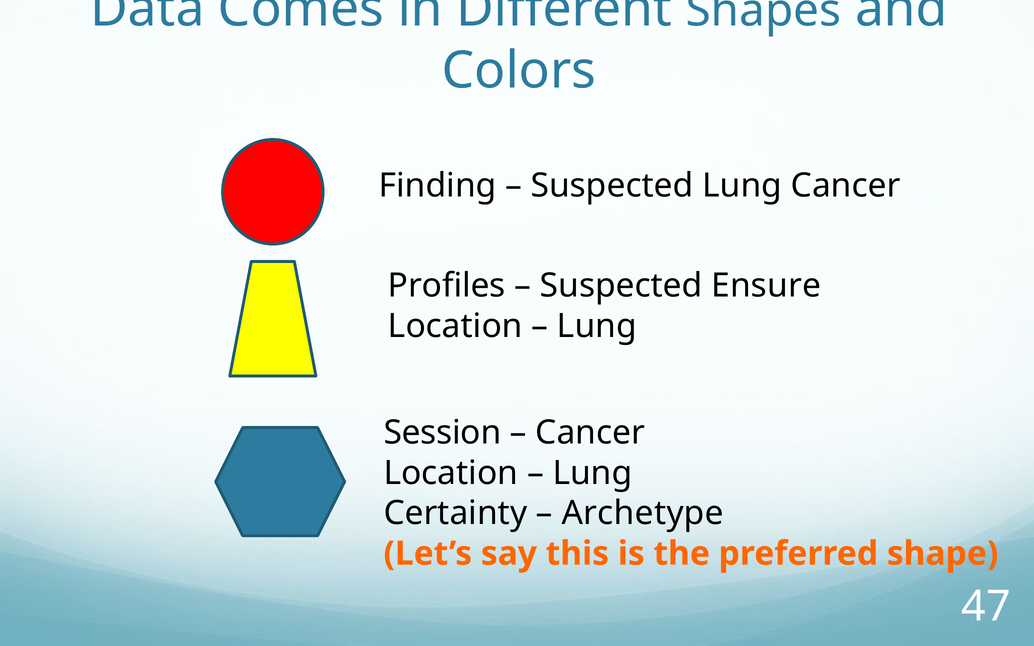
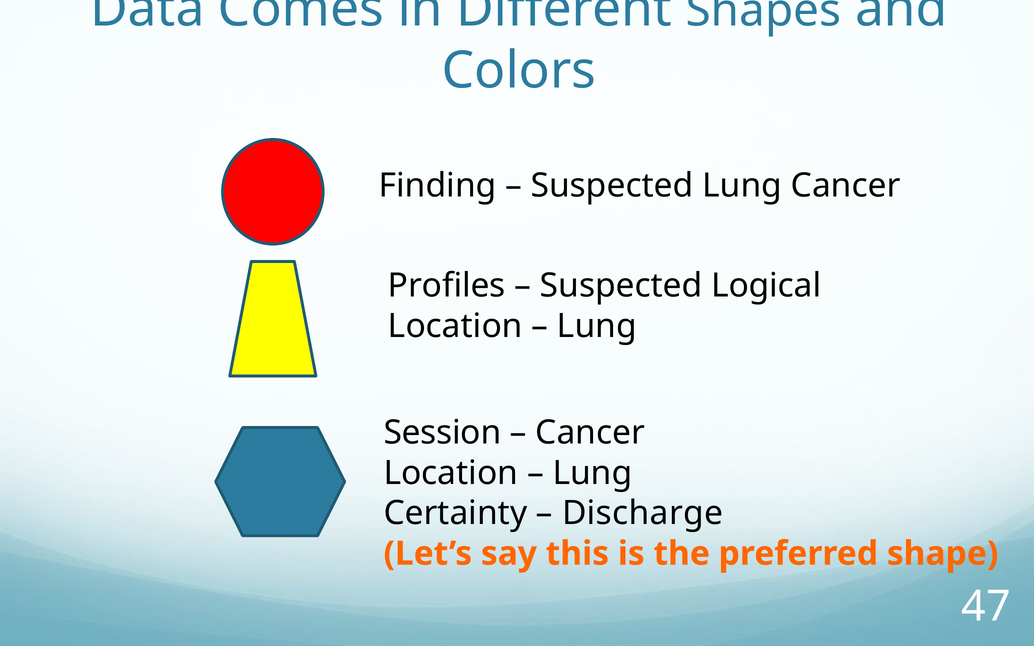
Ensure: Ensure -> Logical
Archetype: Archetype -> Discharge
